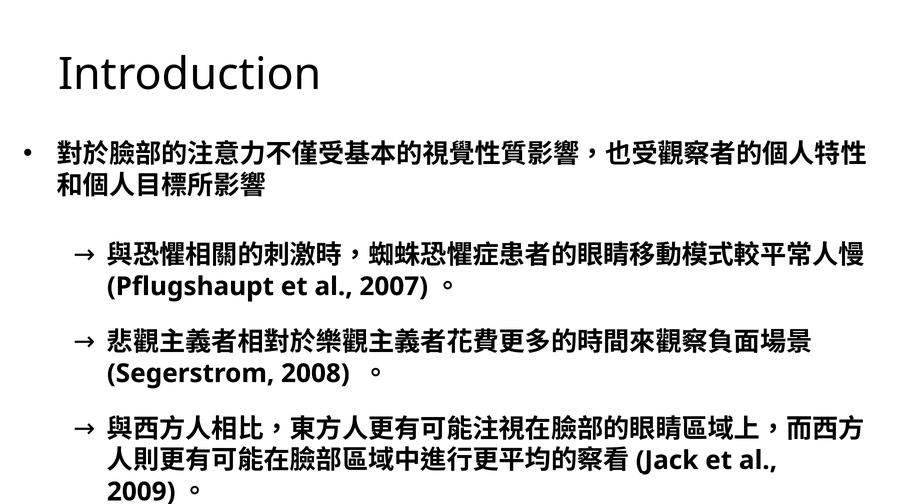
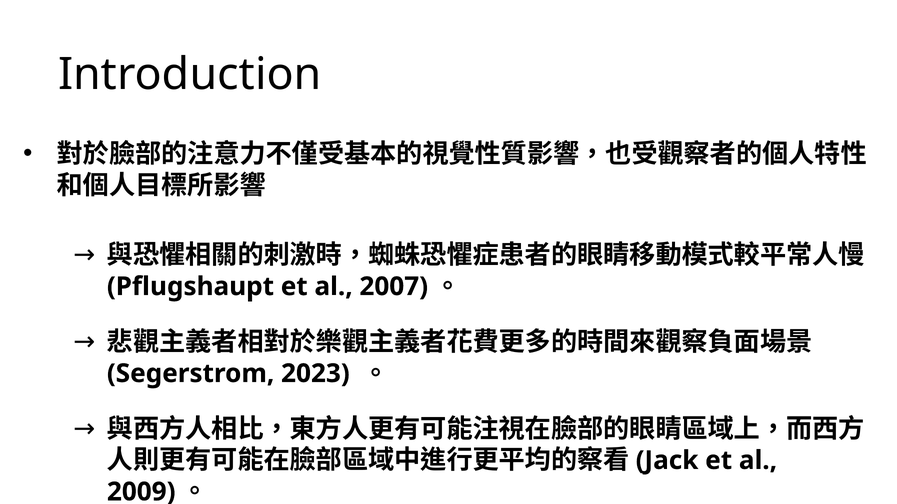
2008: 2008 -> 2023
